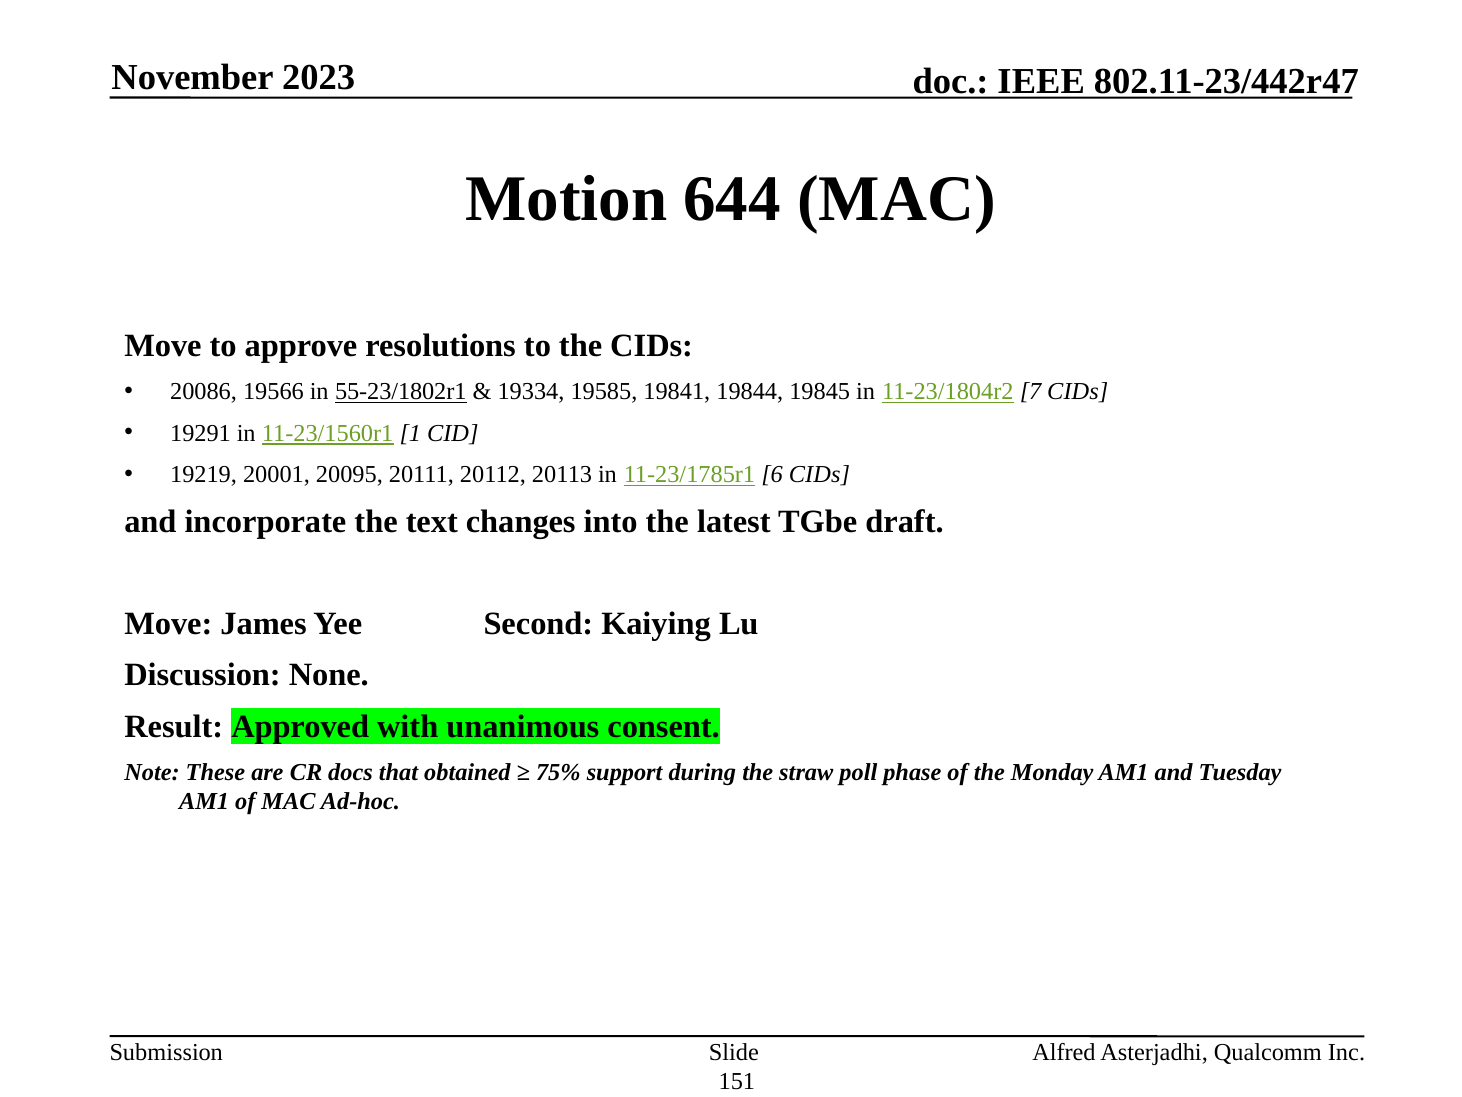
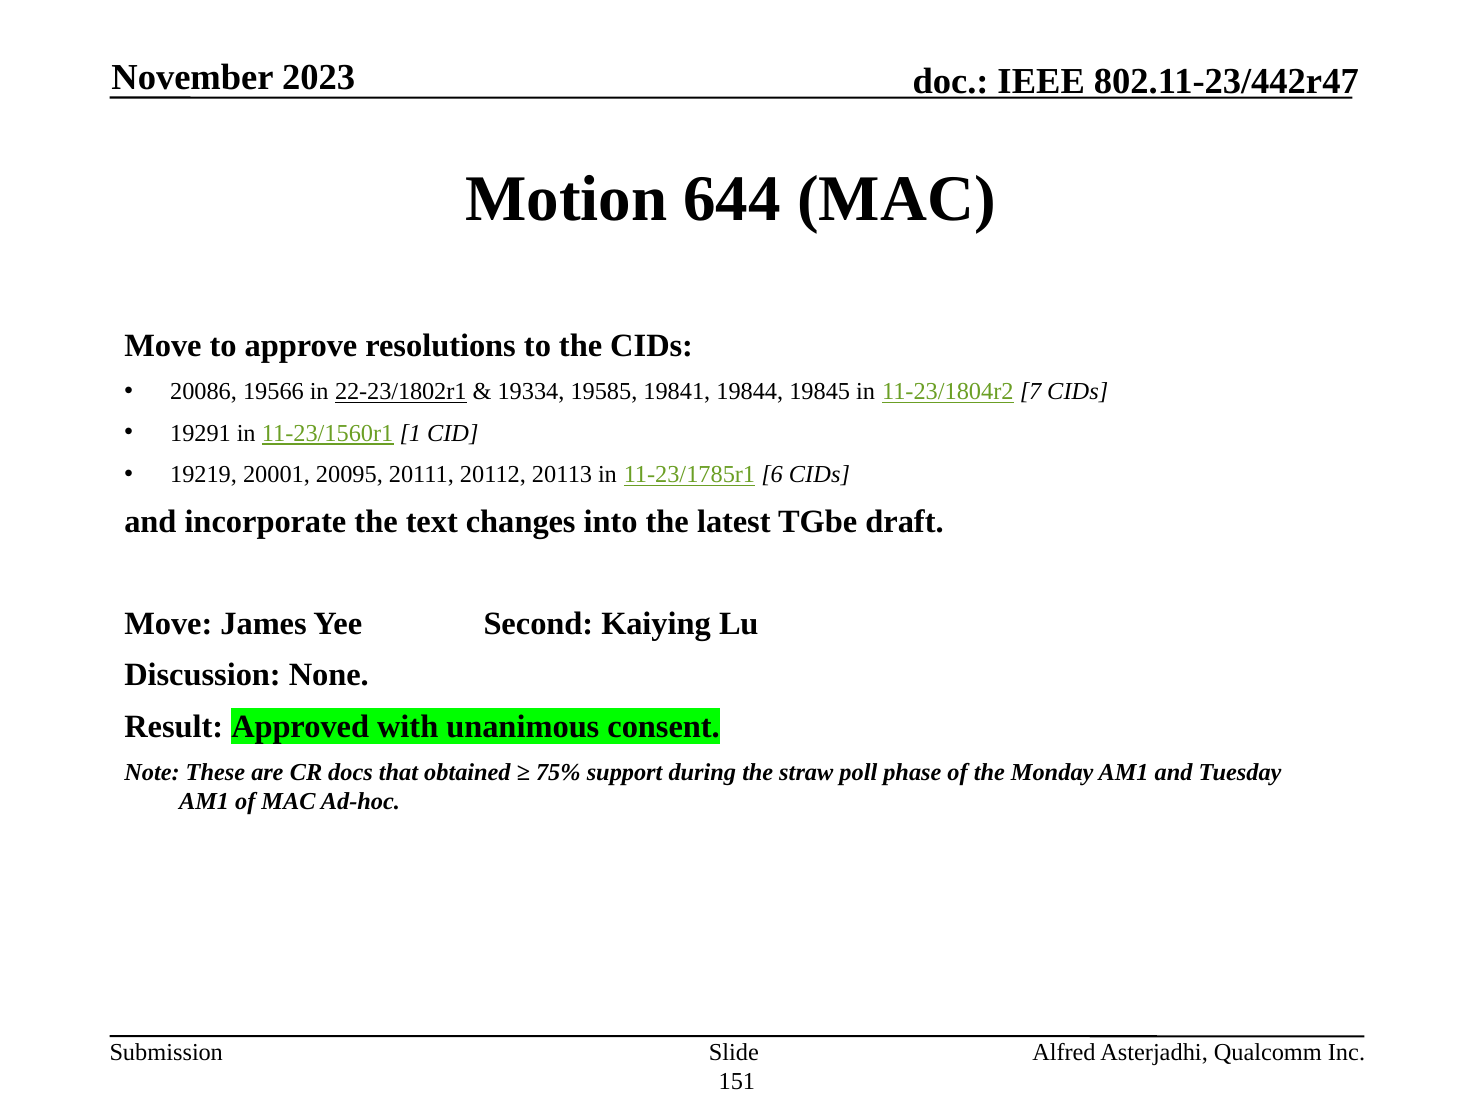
55-23/1802r1: 55-23/1802r1 -> 22-23/1802r1
